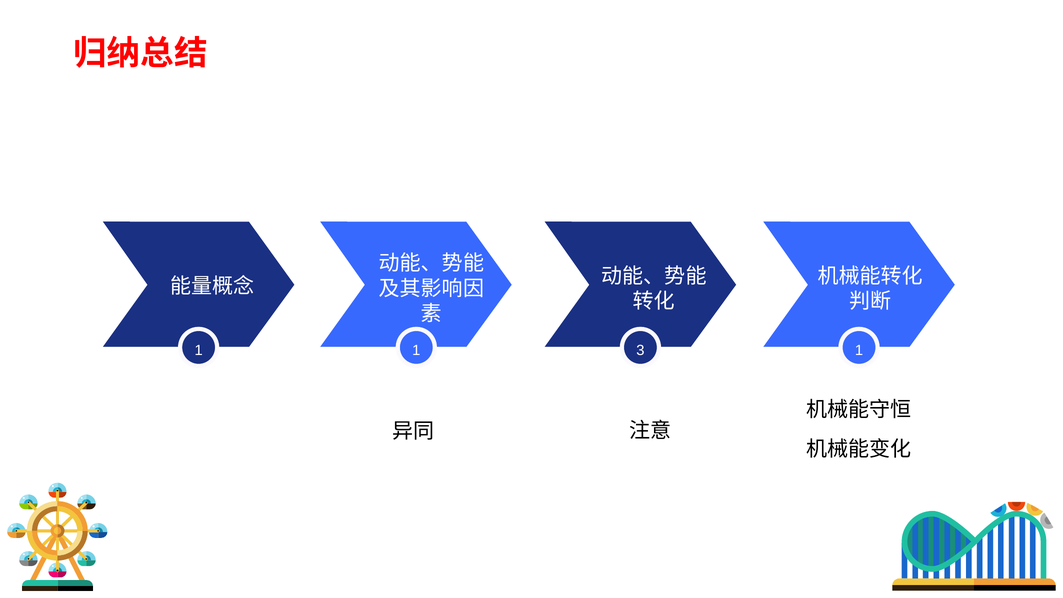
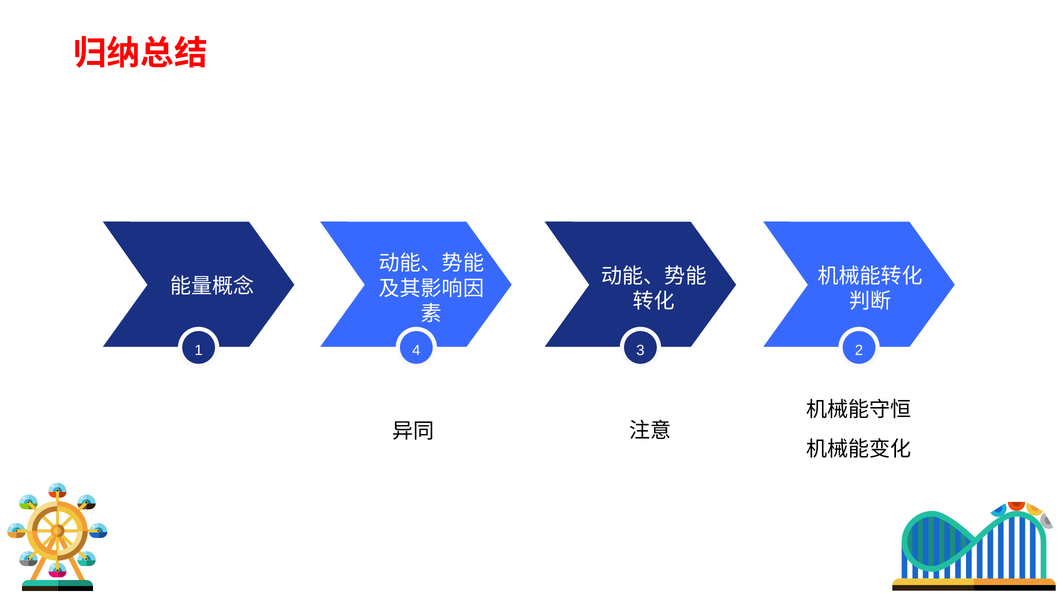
1 1: 1 -> 4
3 1: 1 -> 2
